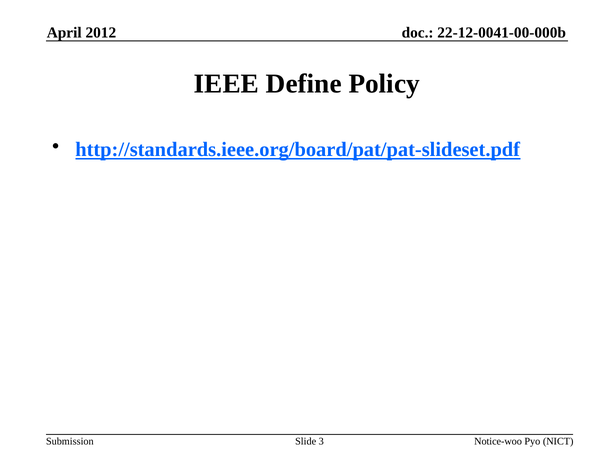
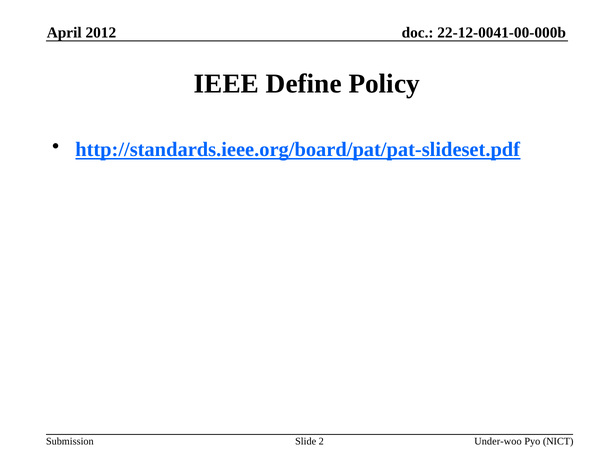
3: 3 -> 2
Notice-woo: Notice-woo -> Under-woo
